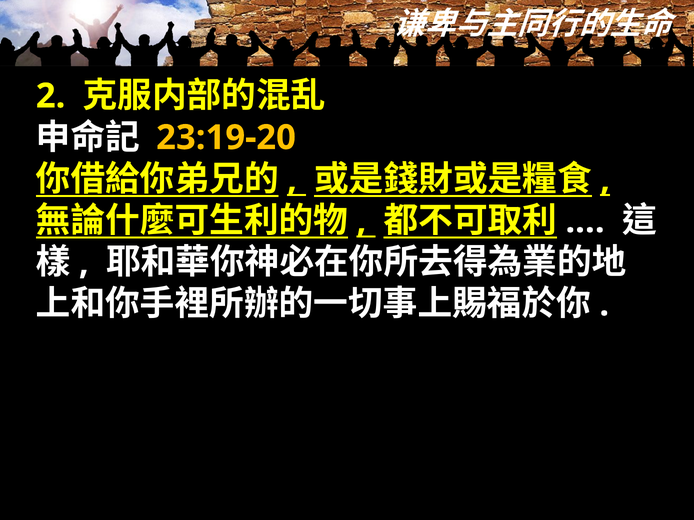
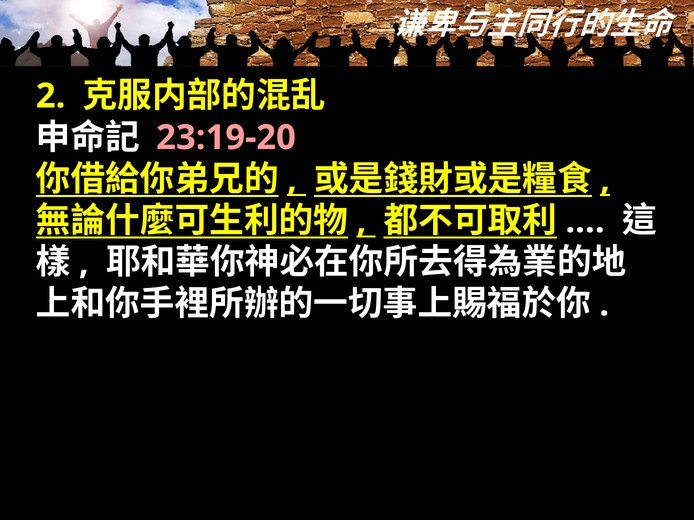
23:19-20 colour: yellow -> pink
